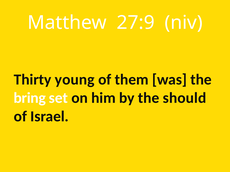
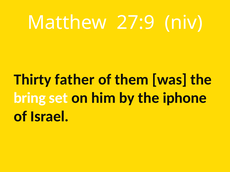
young: young -> father
should: should -> iphone
